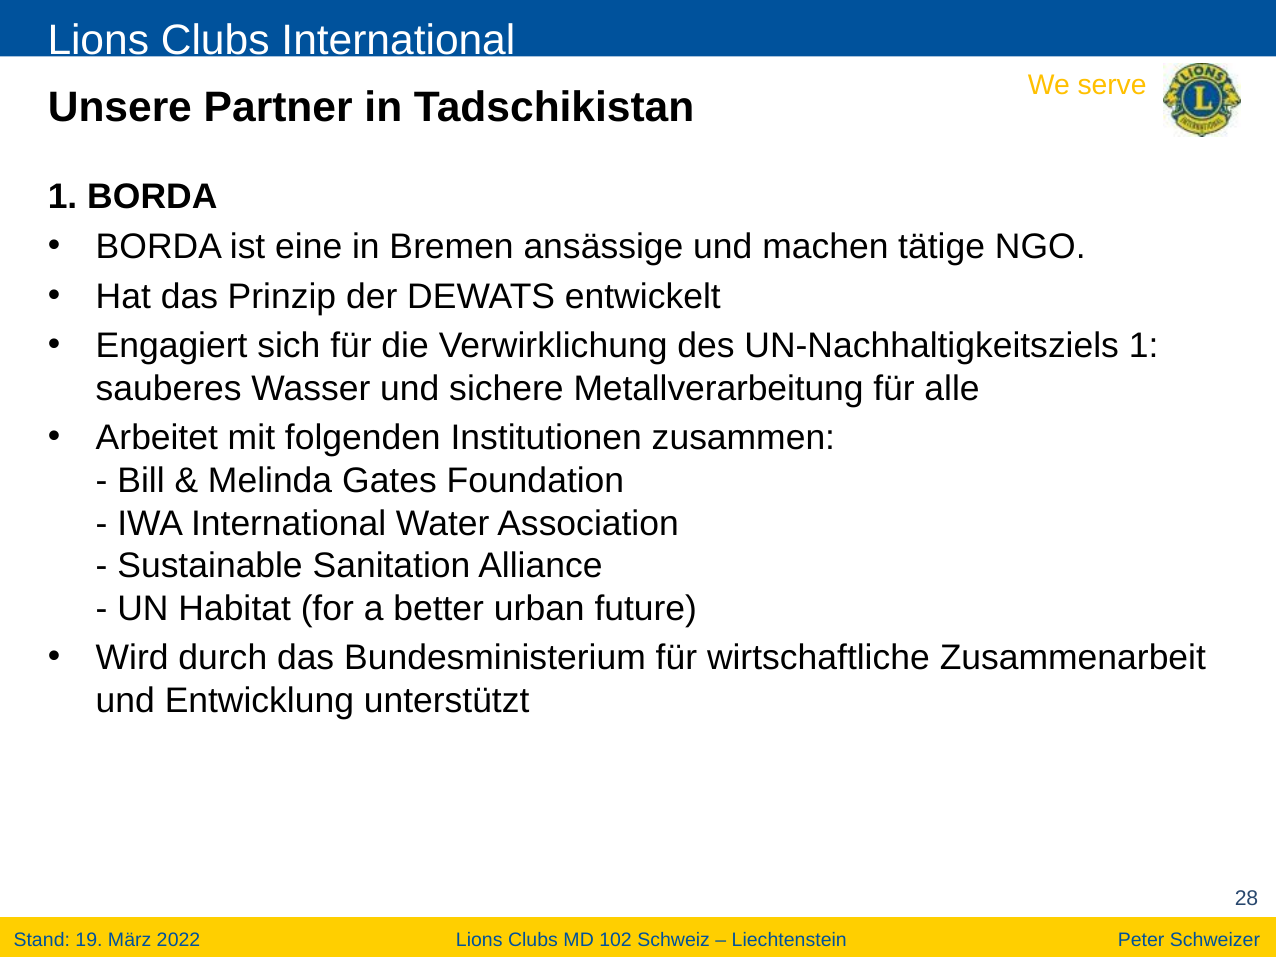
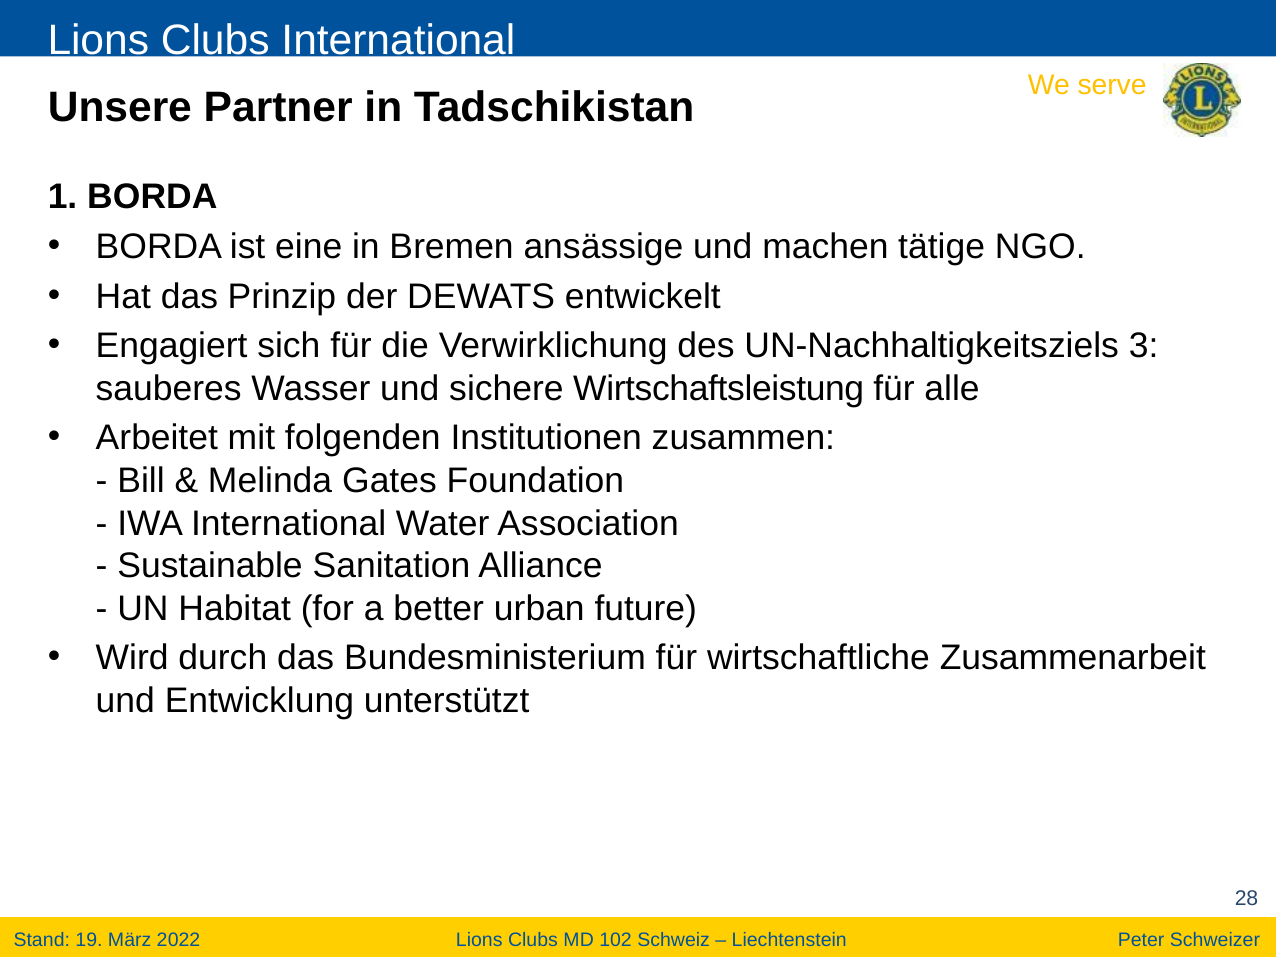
UN-Nachhaltigkeitsziels 1: 1 -> 3
Metallverarbeitung: Metallverarbeitung -> Wirtschaftsleistung
